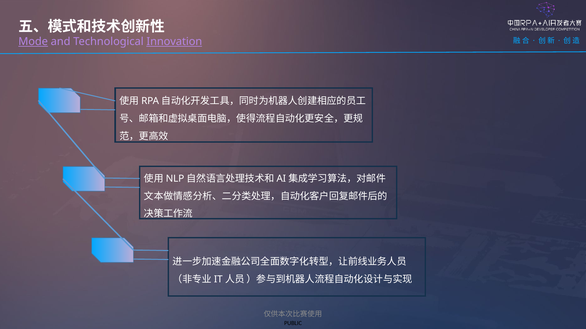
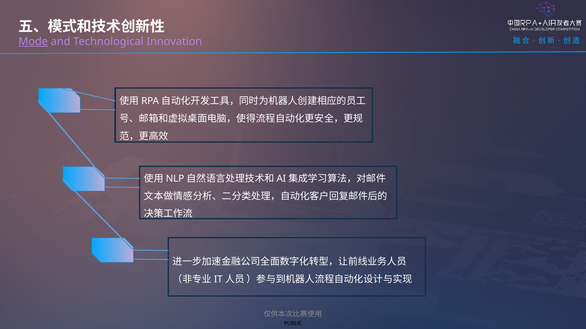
Innovation underline: present -> none
